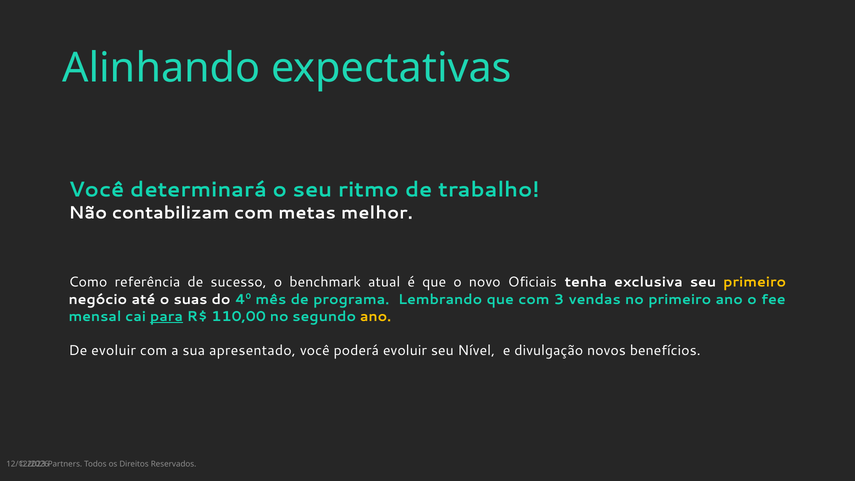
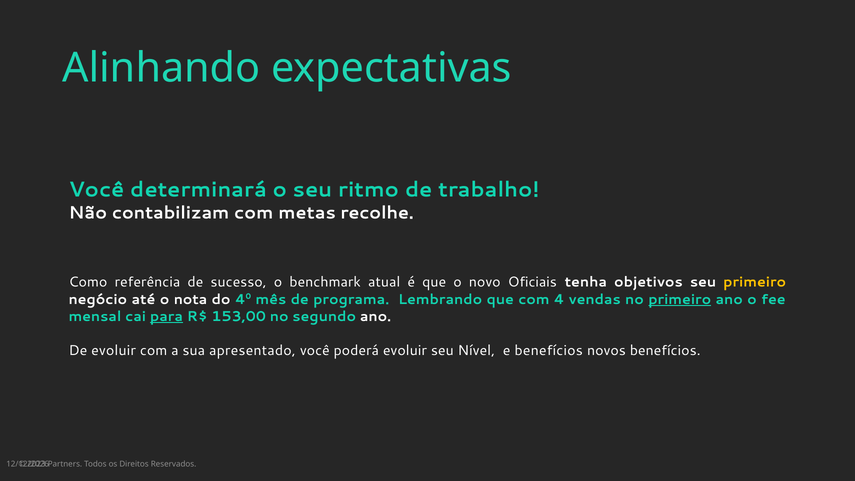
melhor: melhor -> recolhe
exclusiva: exclusiva -> objetivos
suas: suas -> nota
3: 3 -> 4
primeiro at (680, 299) underline: none -> present
110,00: 110,00 -> 153,00
ano at (376, 316) colour: yellow -> white
e divulgação: divulgação -> benefícios
